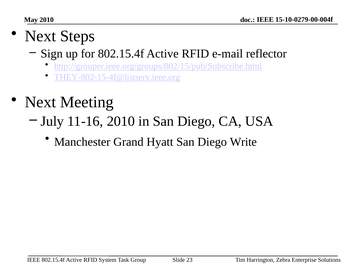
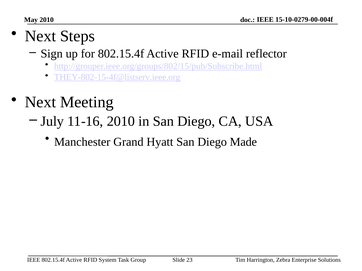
Write: Write -> Made
